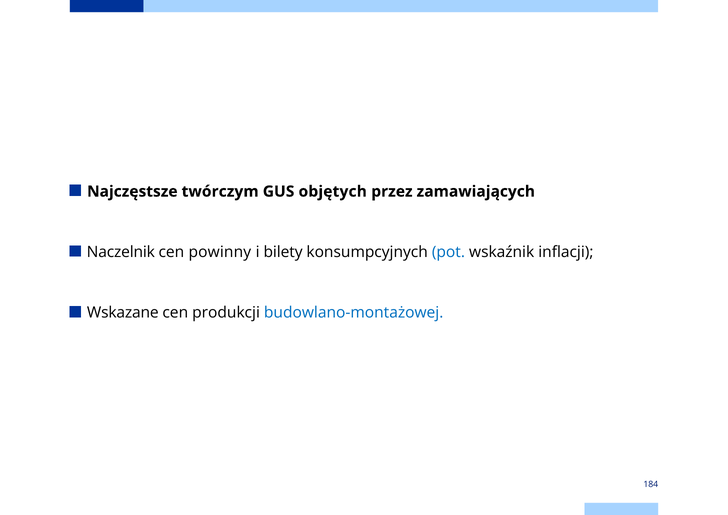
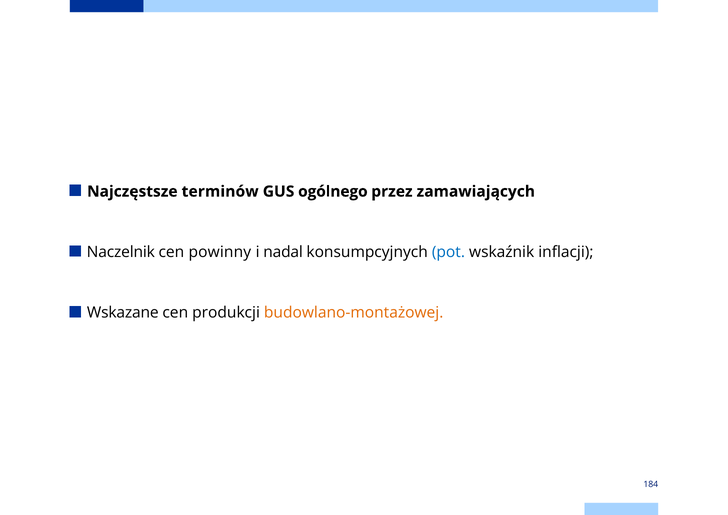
twórczym: twórczym -> terminów
objętych: objętych -> ogólnego
bilety: bilety -> nadal
budowlano-montażowej colour: blue -> orange
